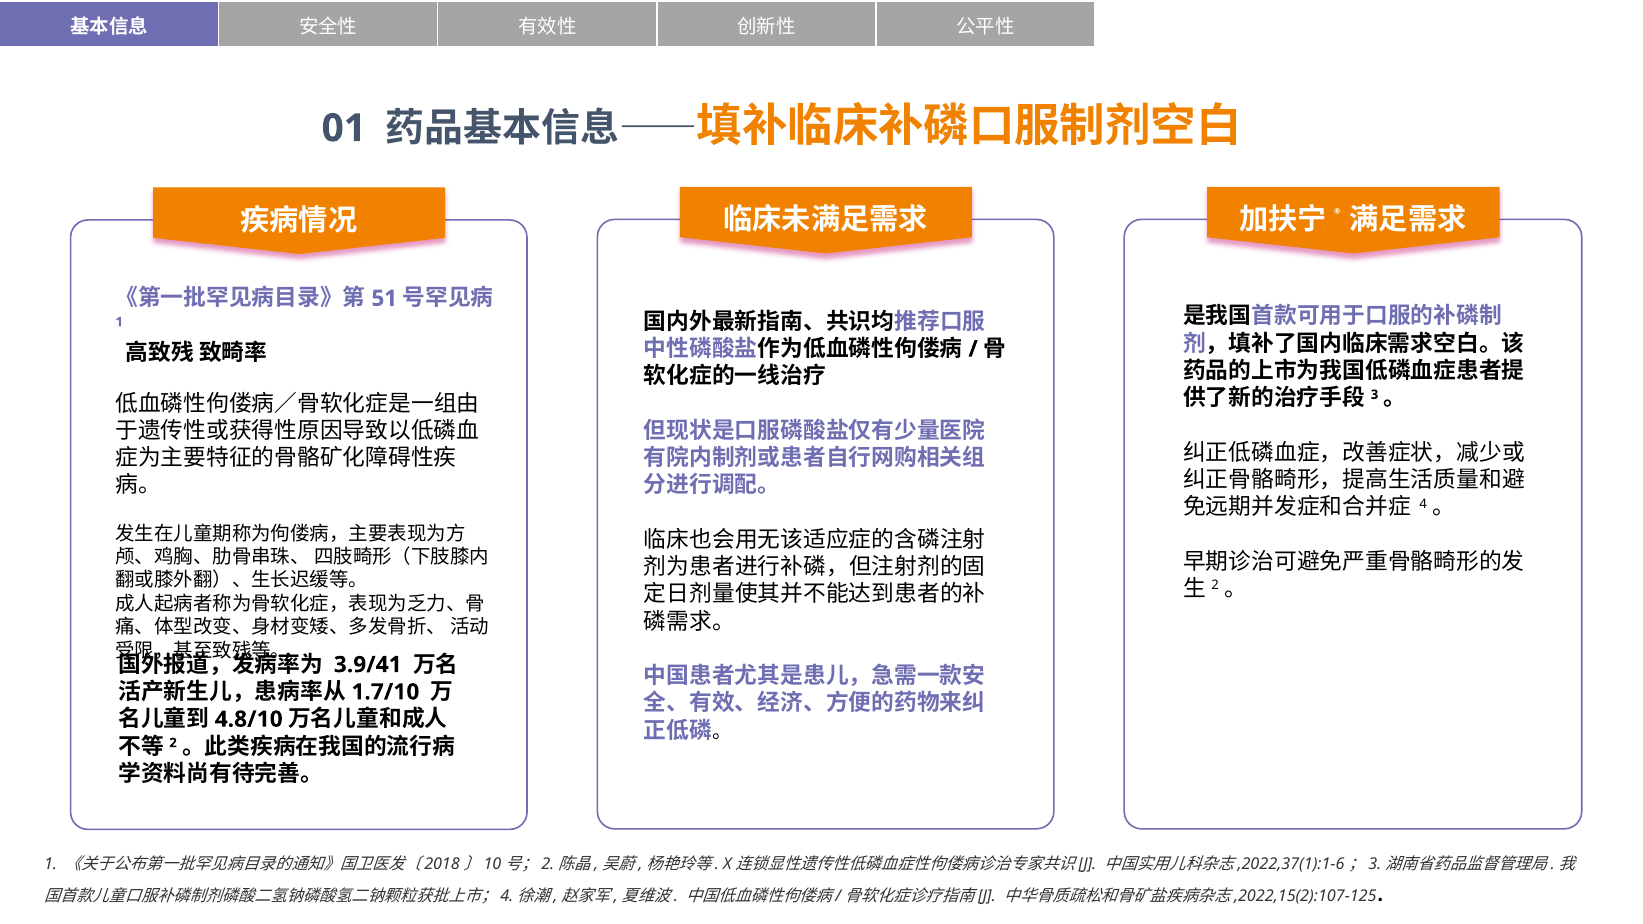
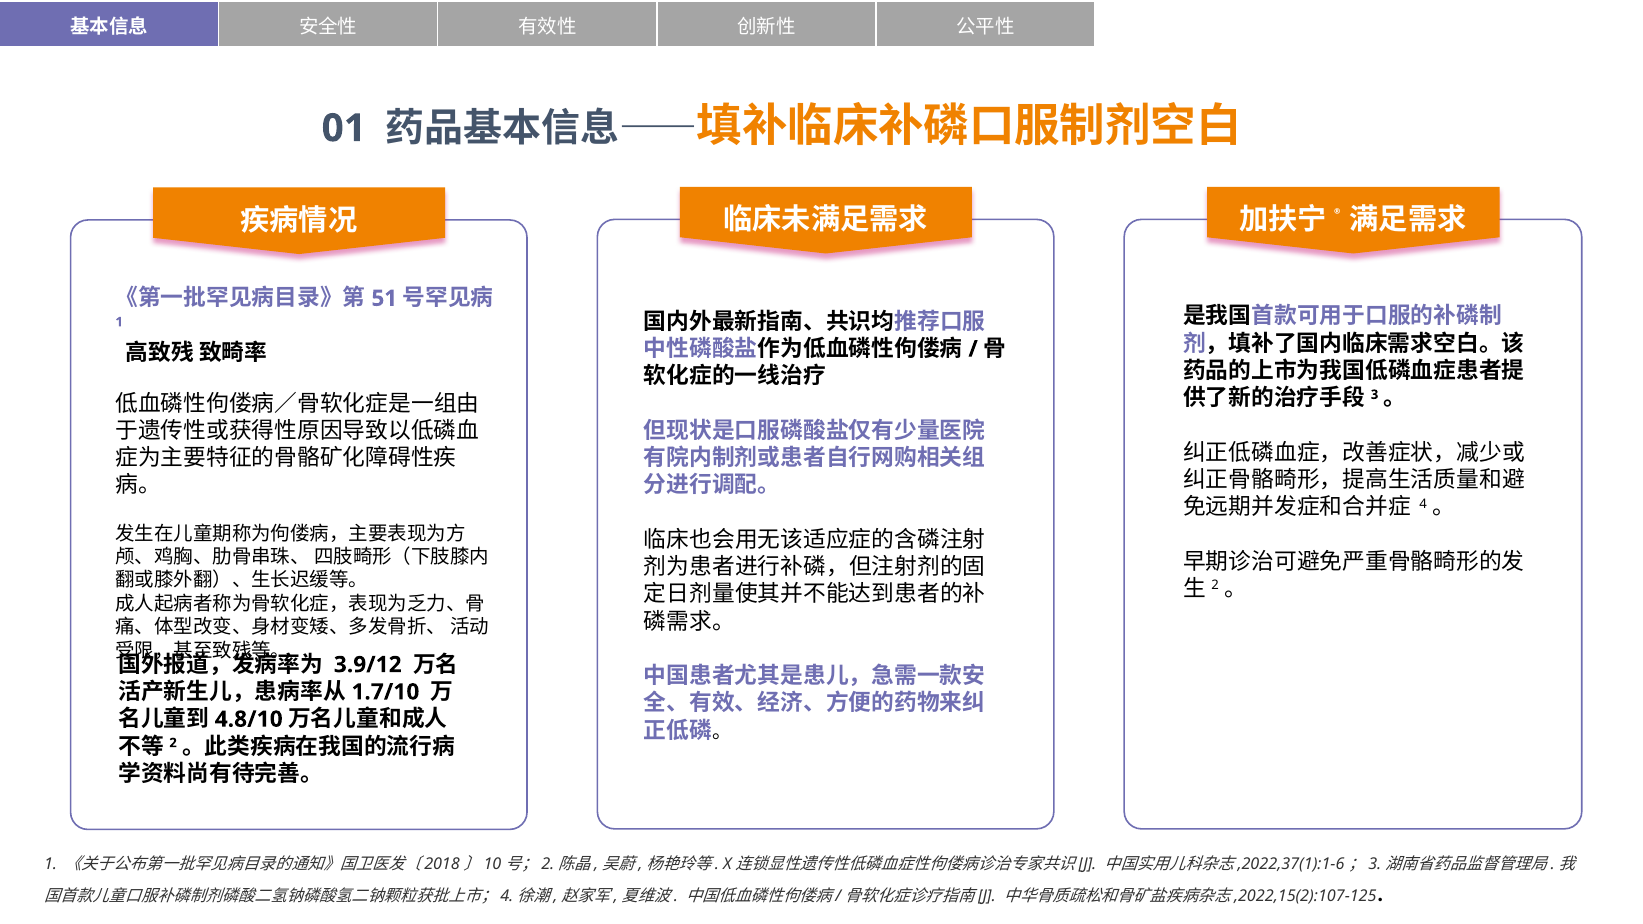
3.9/41: 3.9/41 -> 3.9/12
